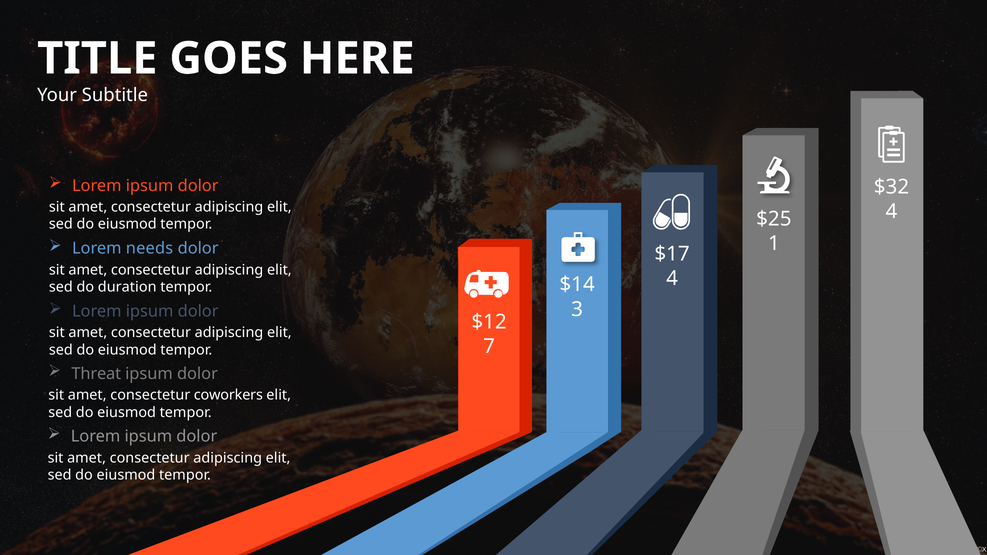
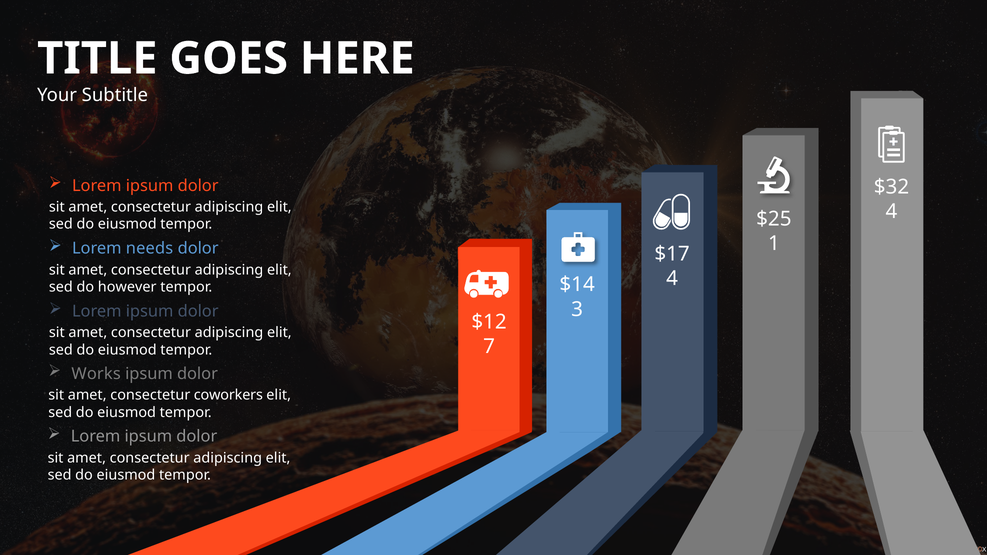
duration: duration -> however
Threat: Threat -> Works
